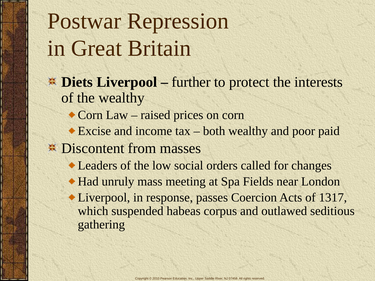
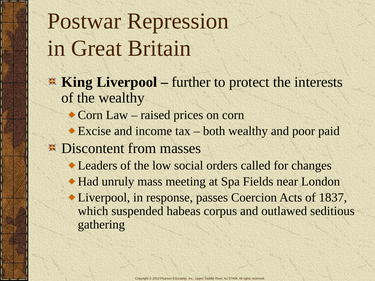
Diets: Diets -> King
1317: 1317 -> 1837
